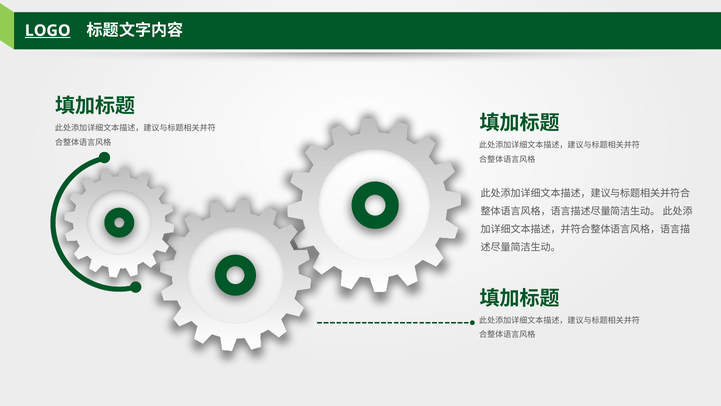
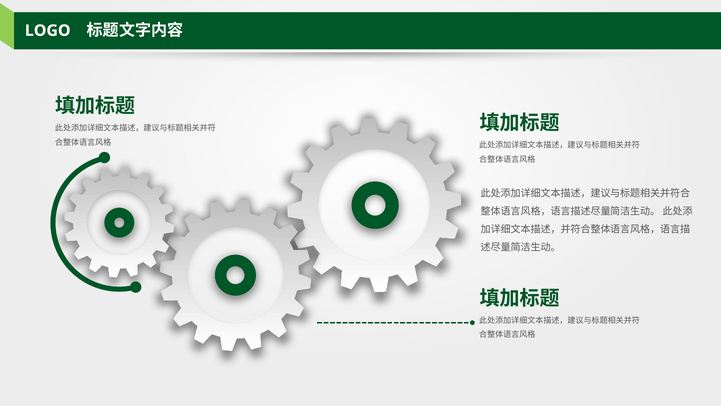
LOGO underline: present -> none
